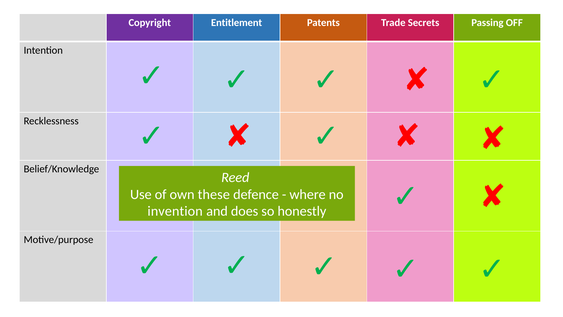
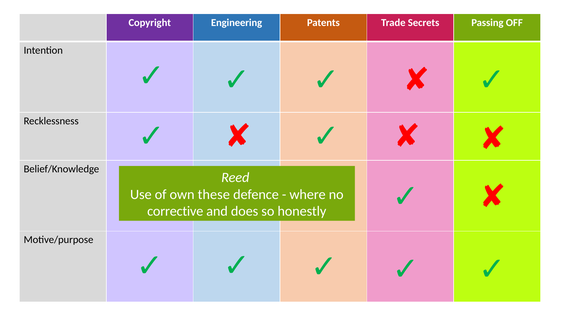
Entitlement: Entitlement -> Engineering
invention: invention -> corrective
